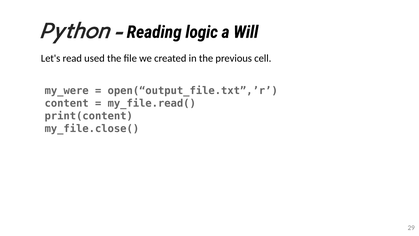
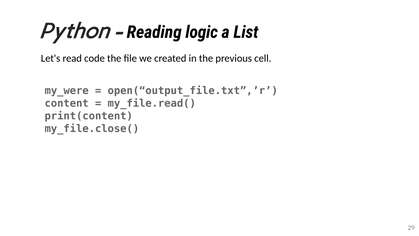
Will: Will -> List
used: used -> code
